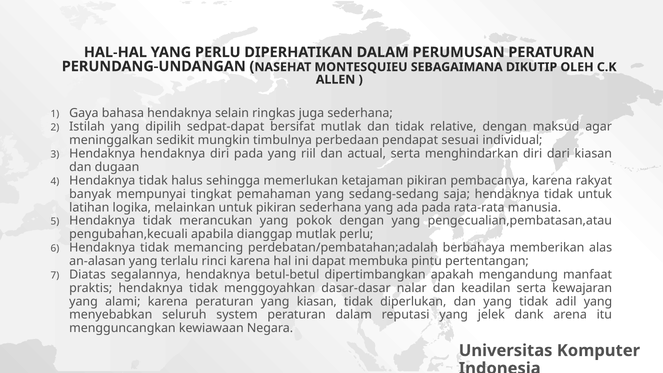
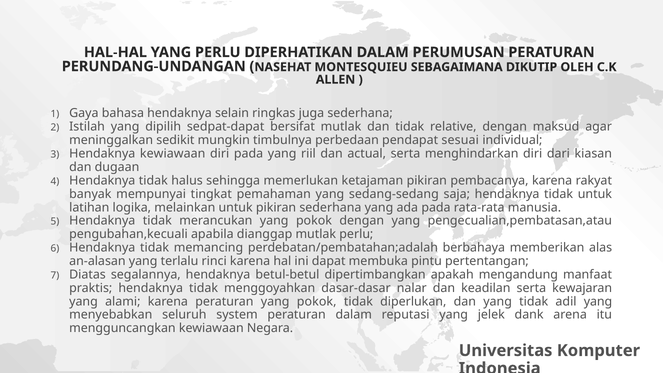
Hendaknya hendaknya: hendaknya -> kewiawaan
peraturan yang kiasan: kiasan -> pokok
